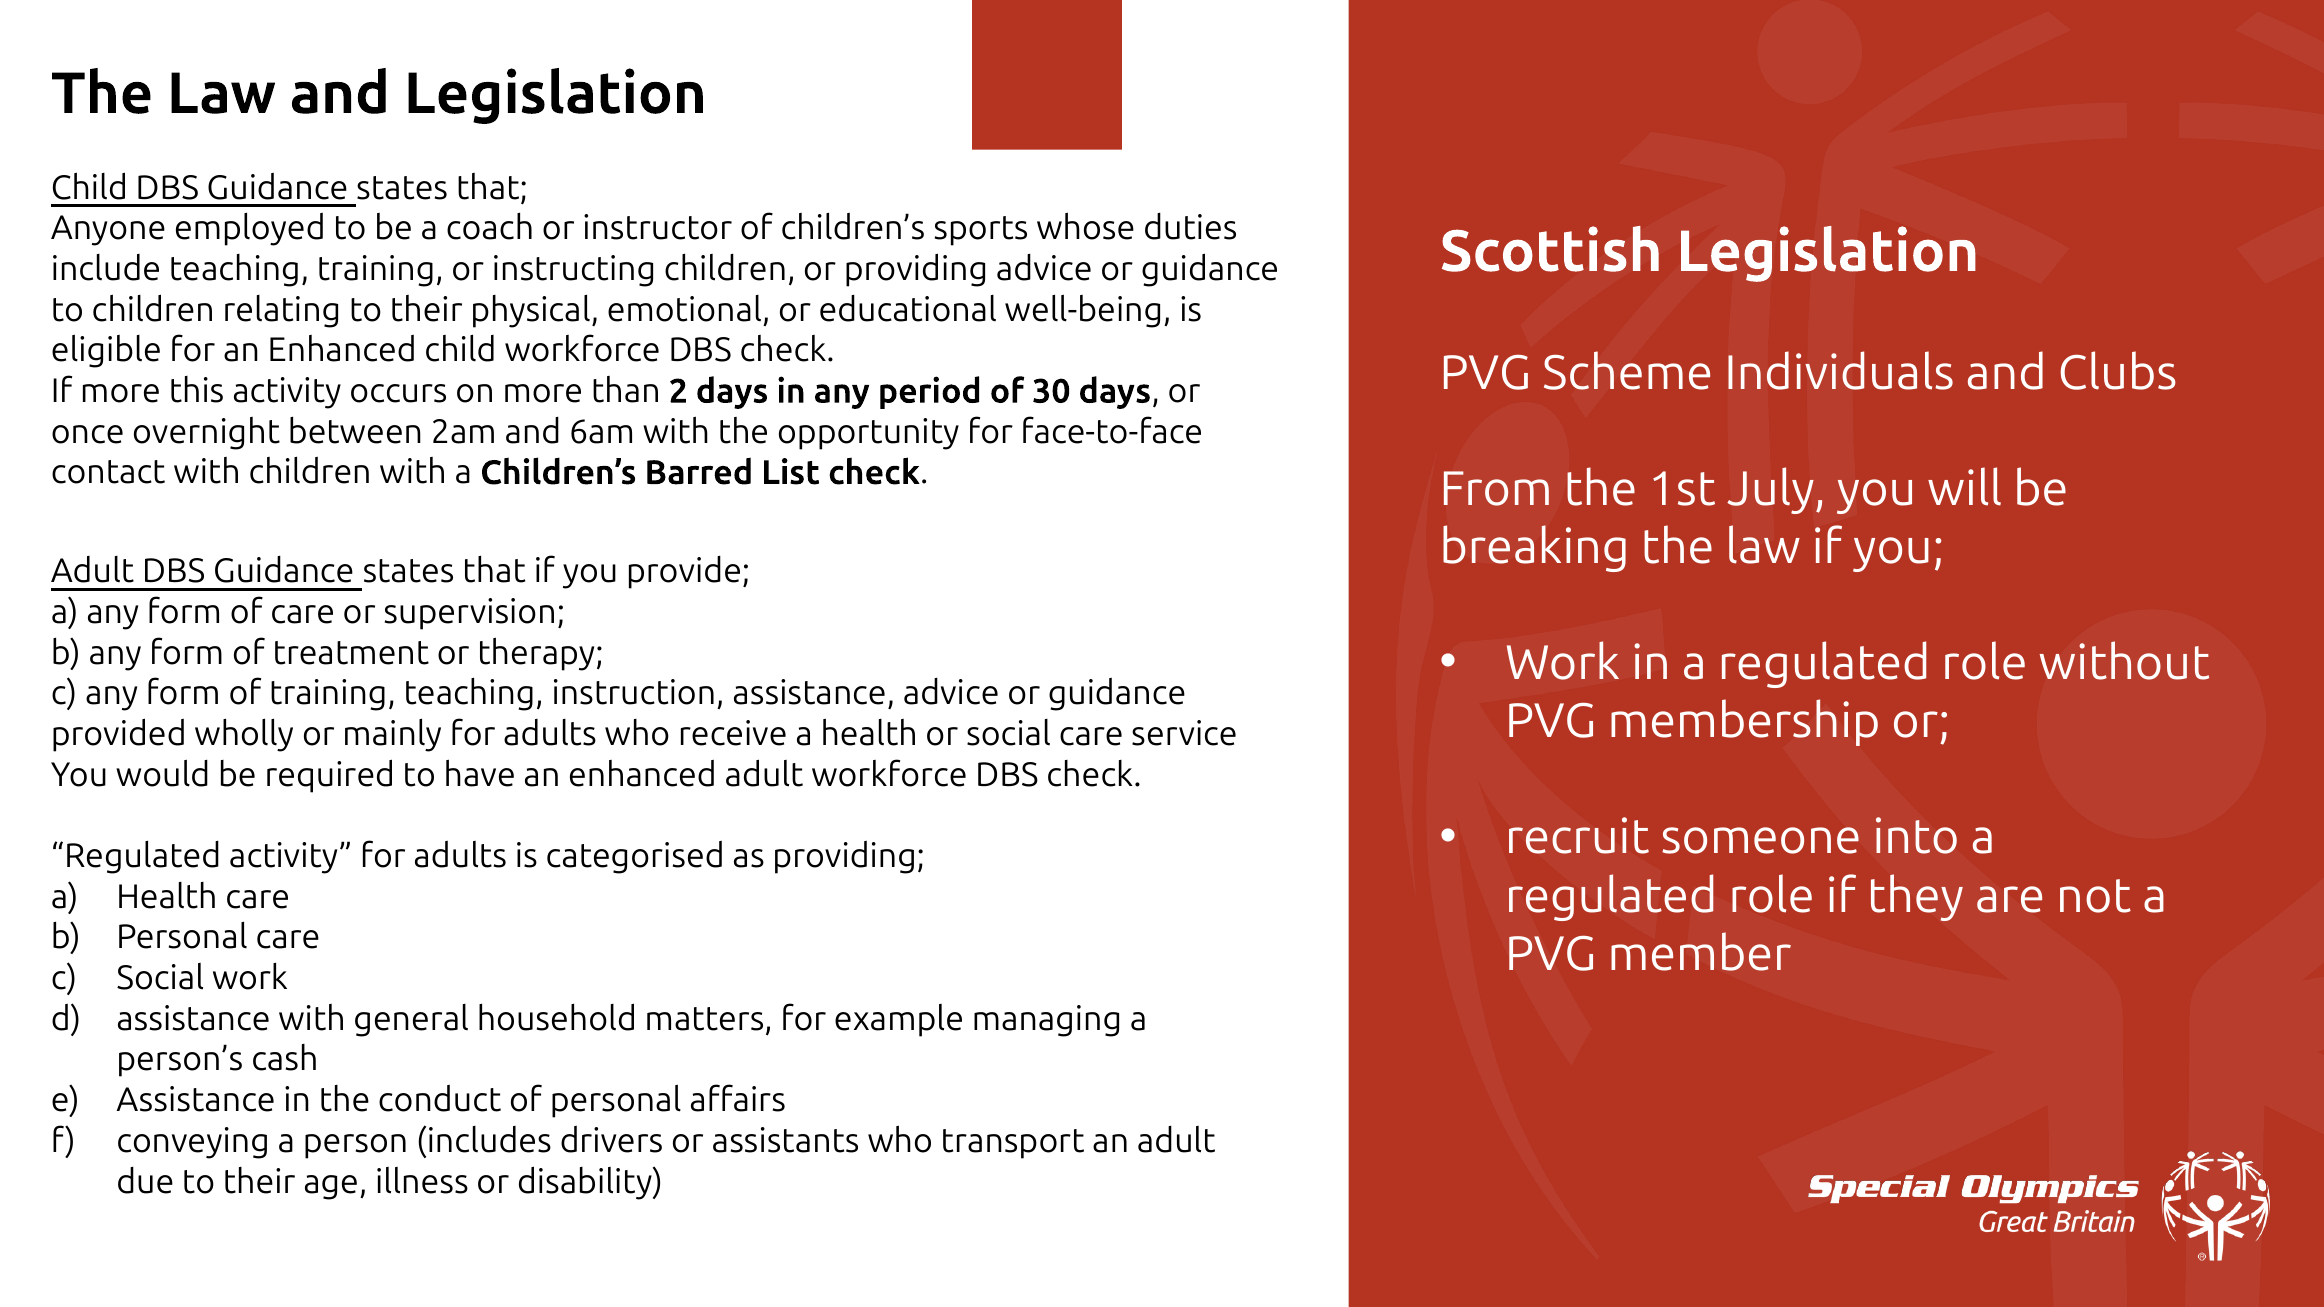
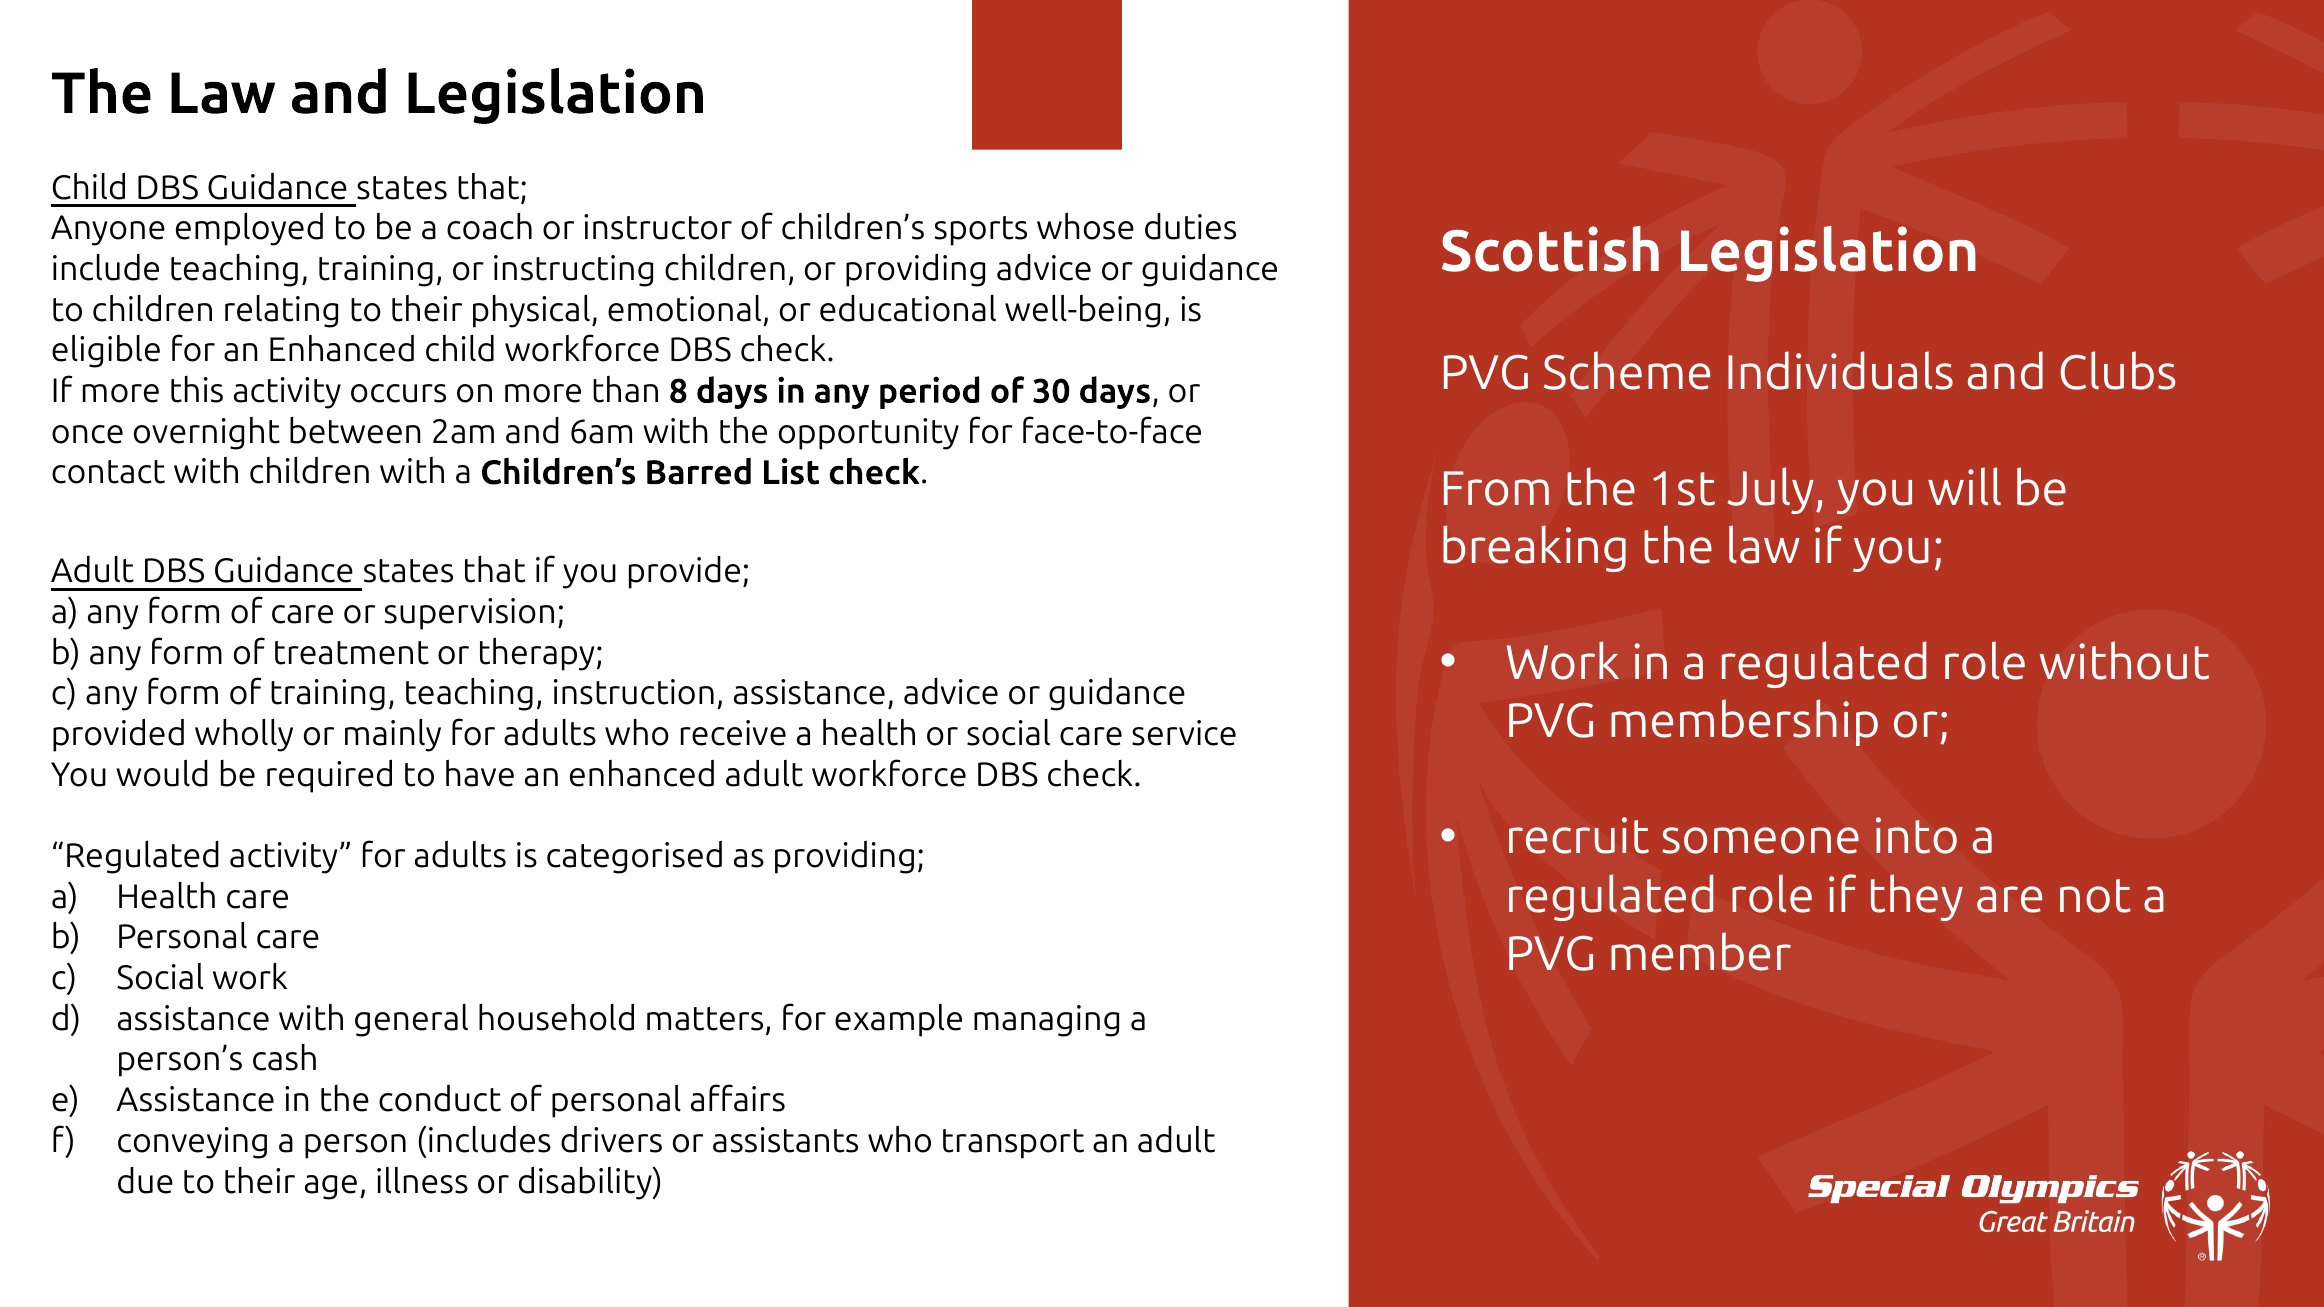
2: 2 -> 8
